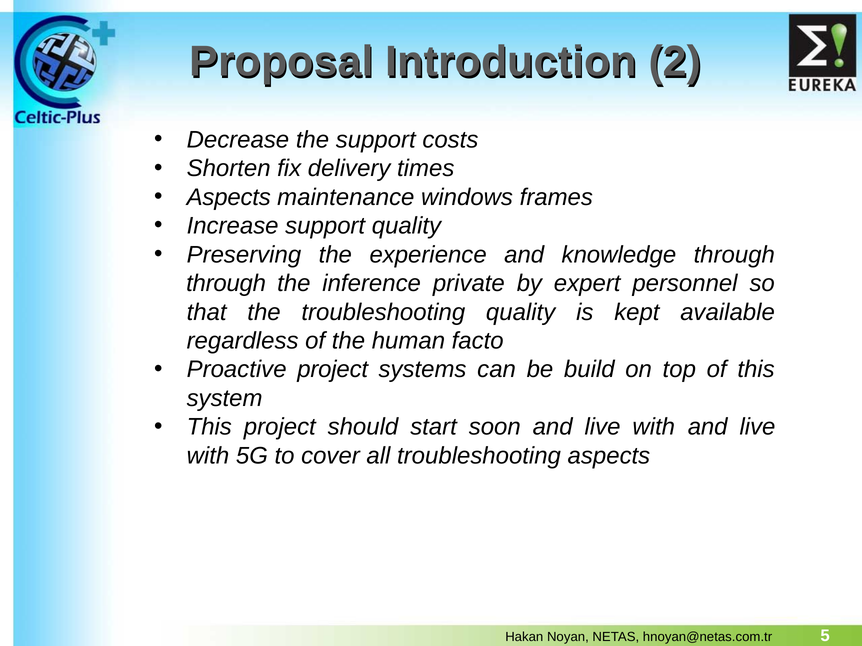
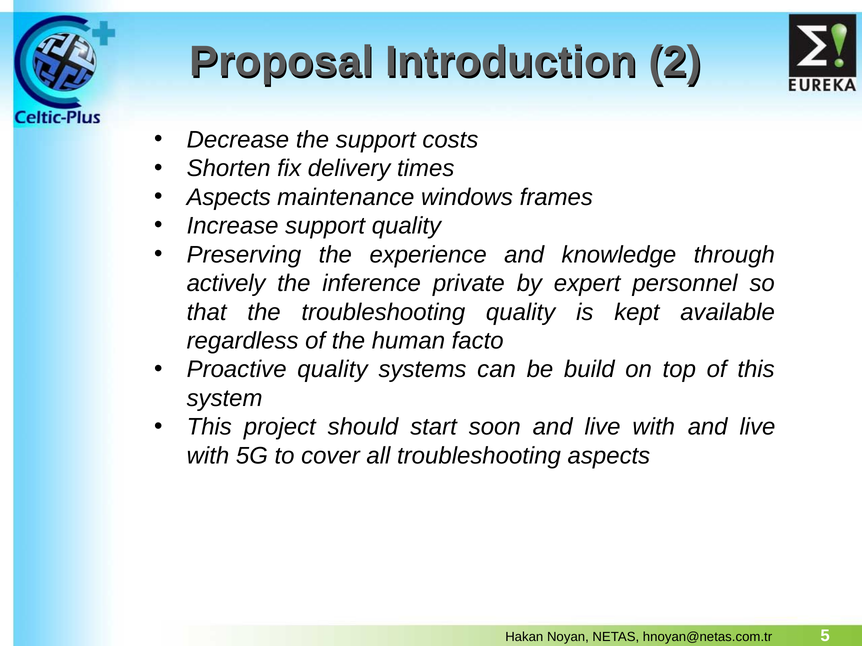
through at (226, 284): through -> actively
Proactive project: project -> quality
